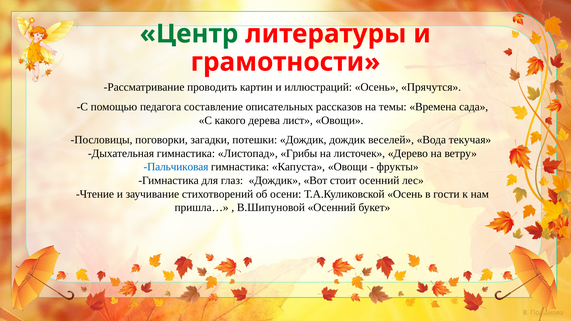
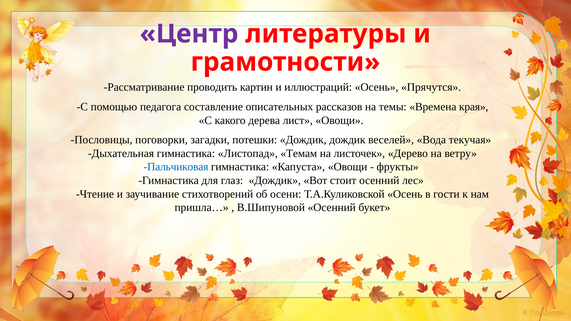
Центр colour: green -> purple
сада: сада -> края
Грибы: Грибы -> Темам
